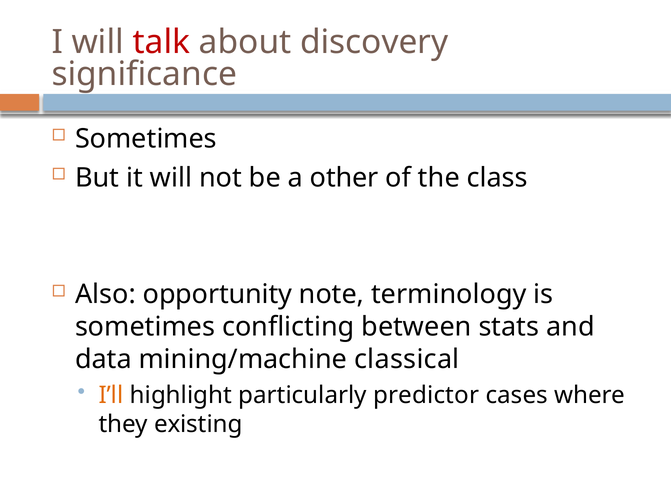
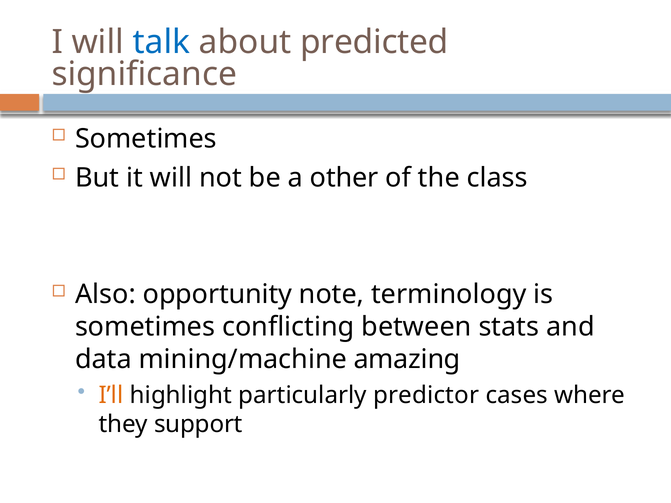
talk colour: red -> blue
discovery: discovery -> predicted
classical: classical -> amazing
existing: existing -> support
